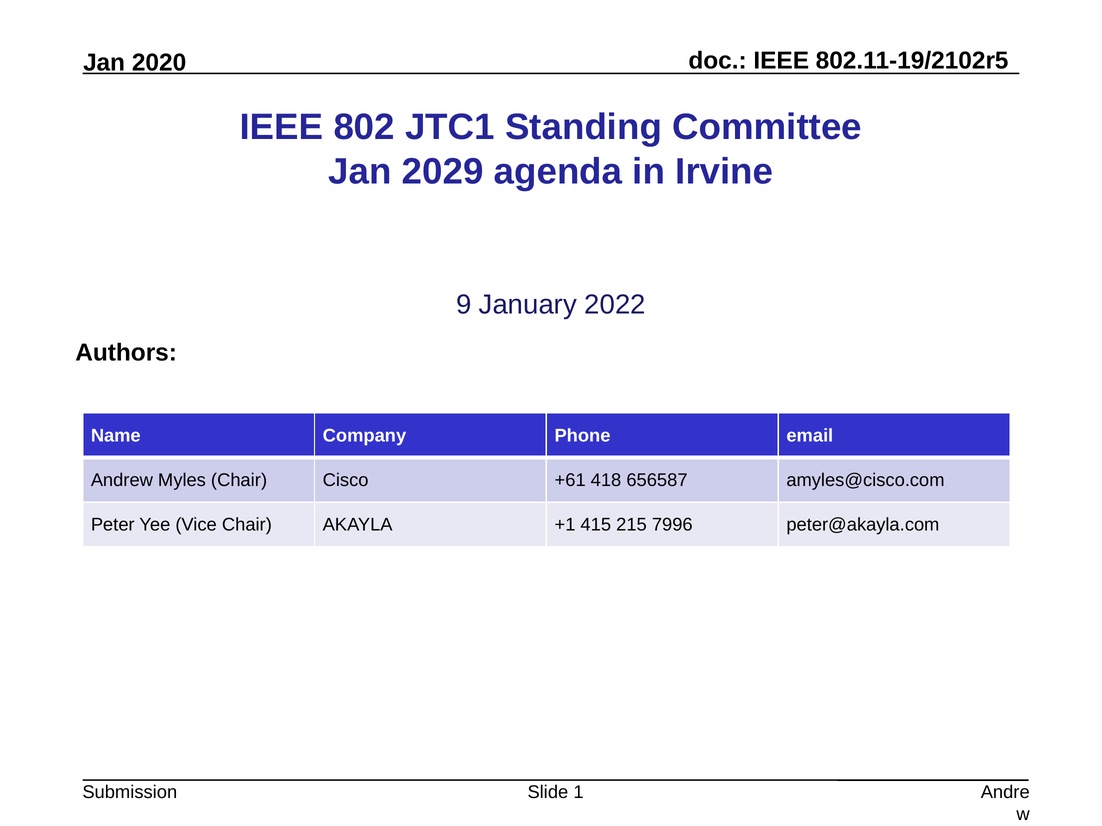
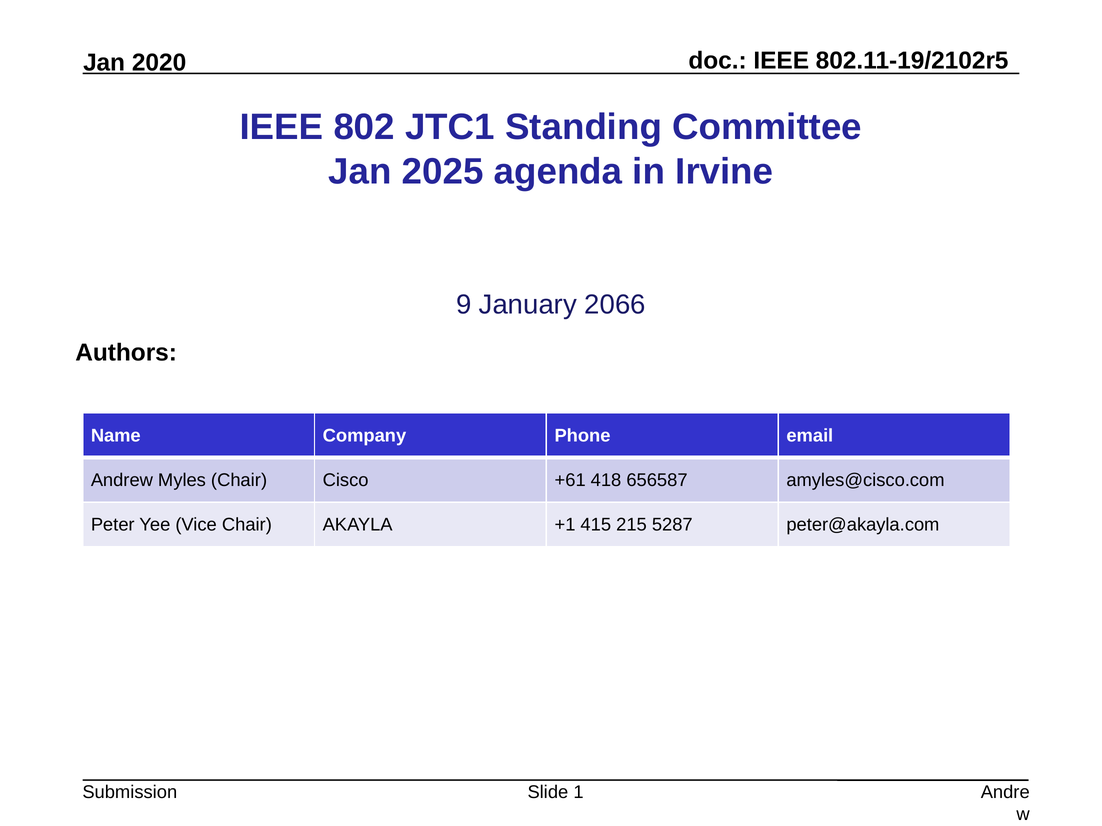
2029: 2029 -> 2025
2022: 2022 -> 2066
7996: 7996 -> 5287
